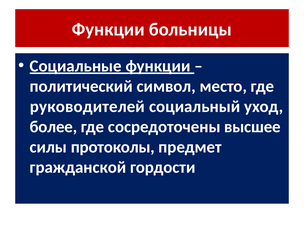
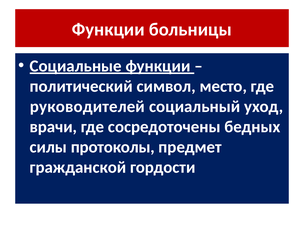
более: более -> врачи
высшее: высшее -> бедных
